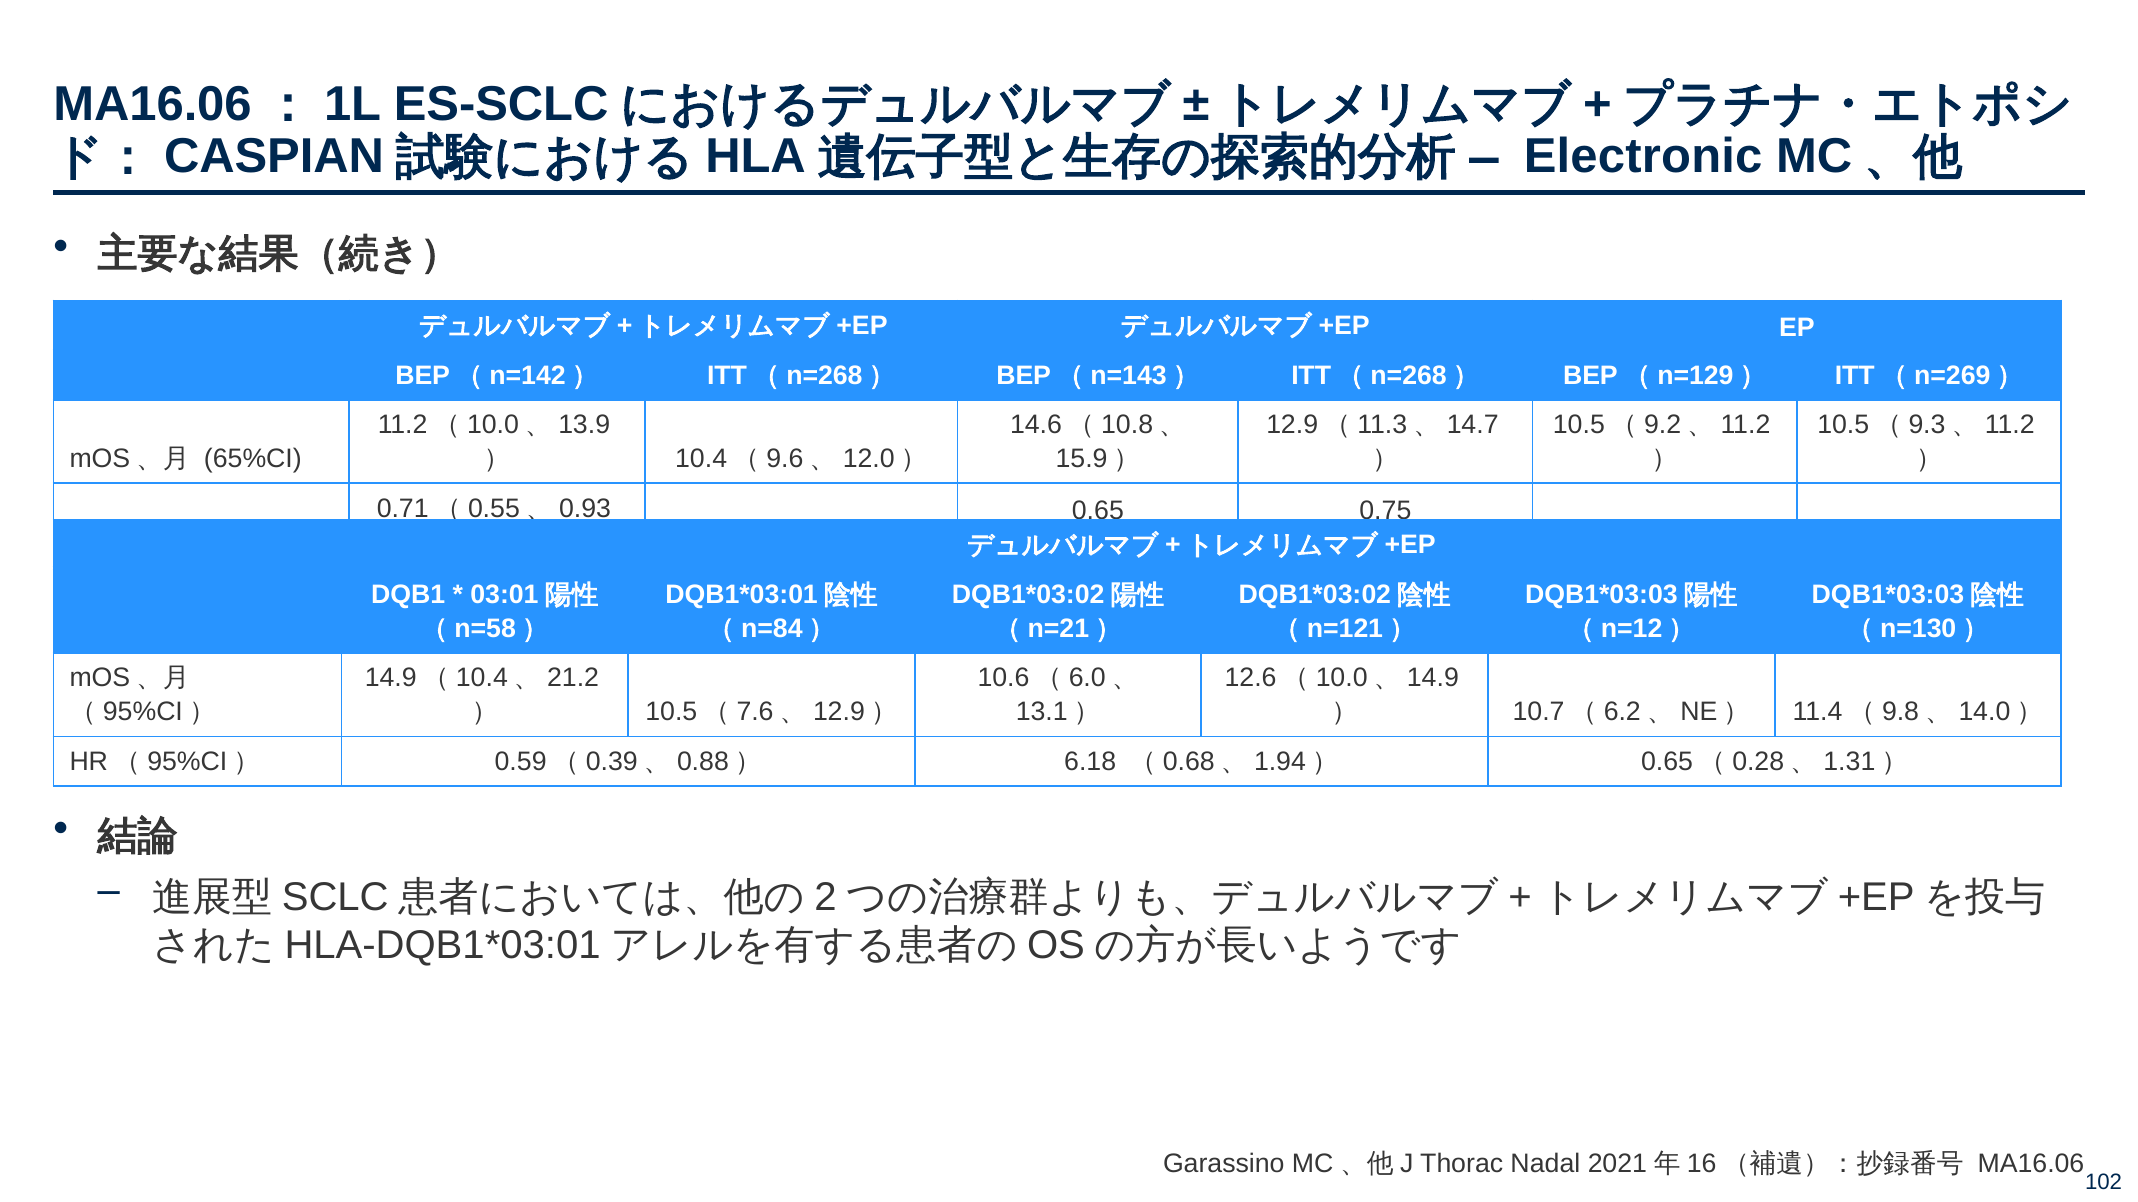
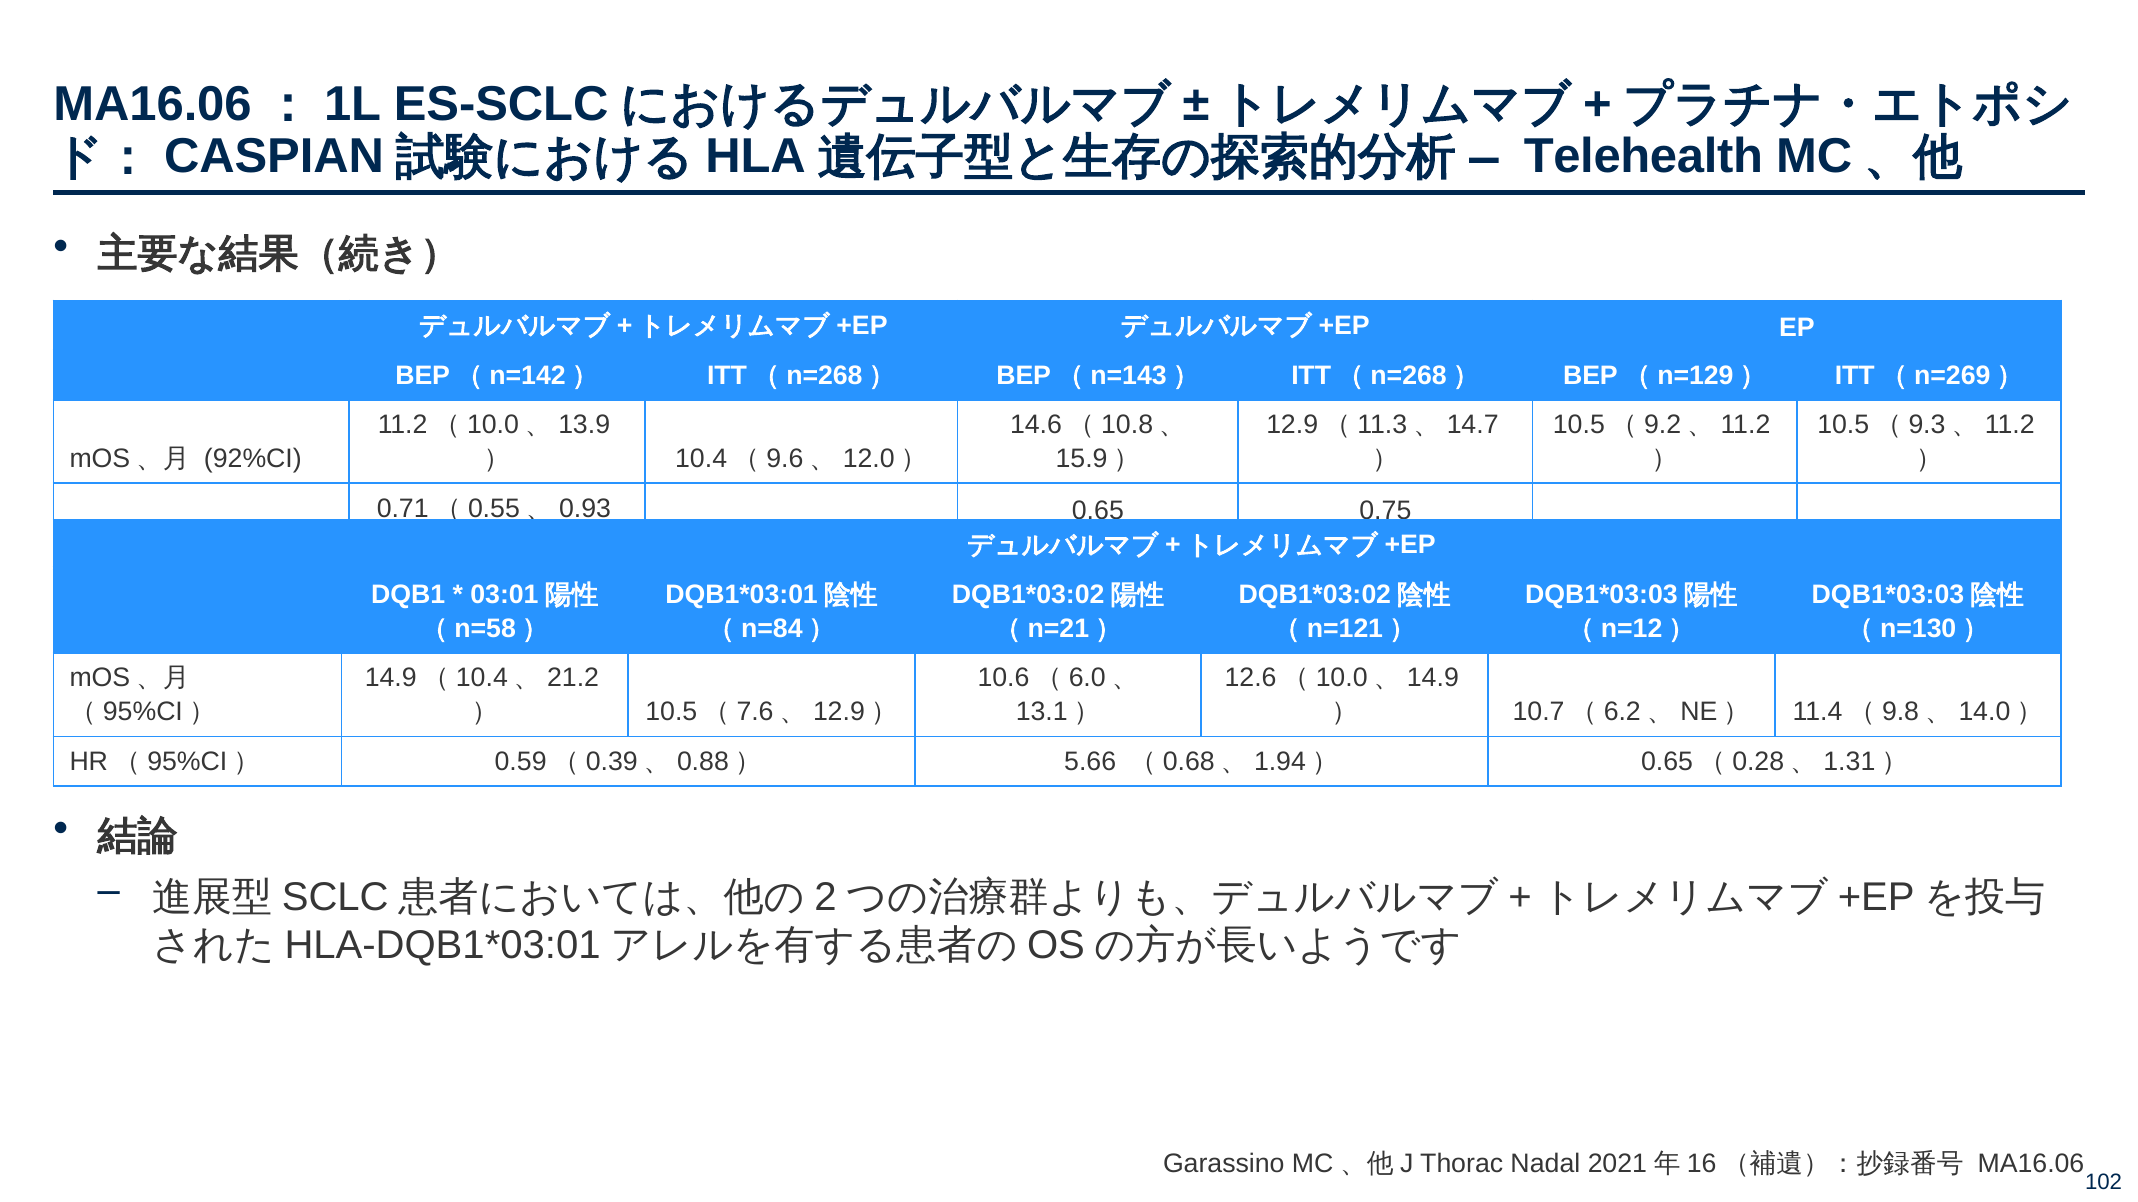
Electronic: Electronic -> Telehealth
65%CI: 65%CI -> 92%CI
6.18: 6.18 -> 5.66
